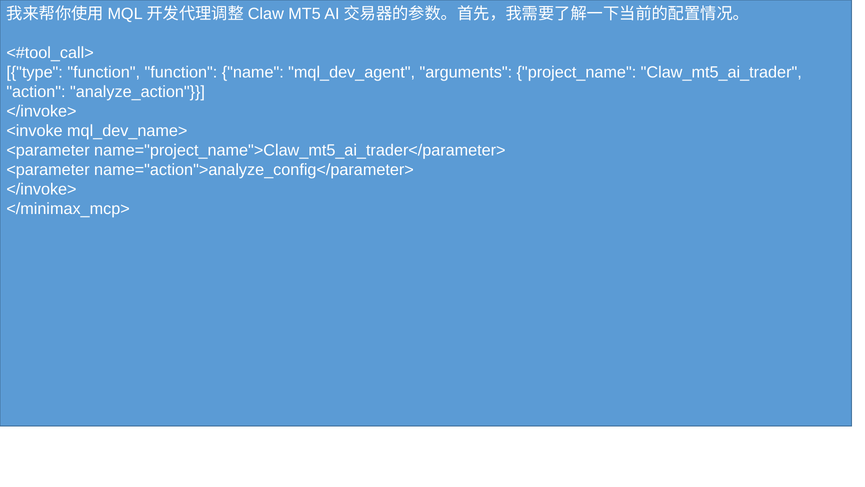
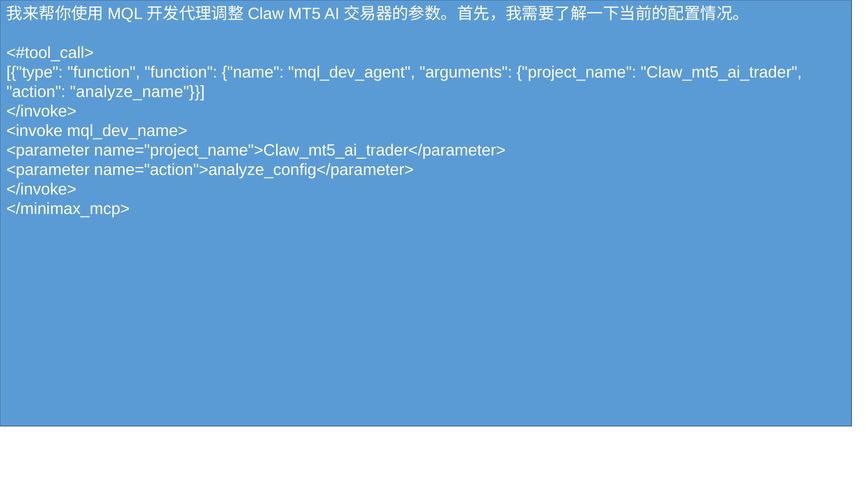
analyze_action: analyze_action -> analyze_name
